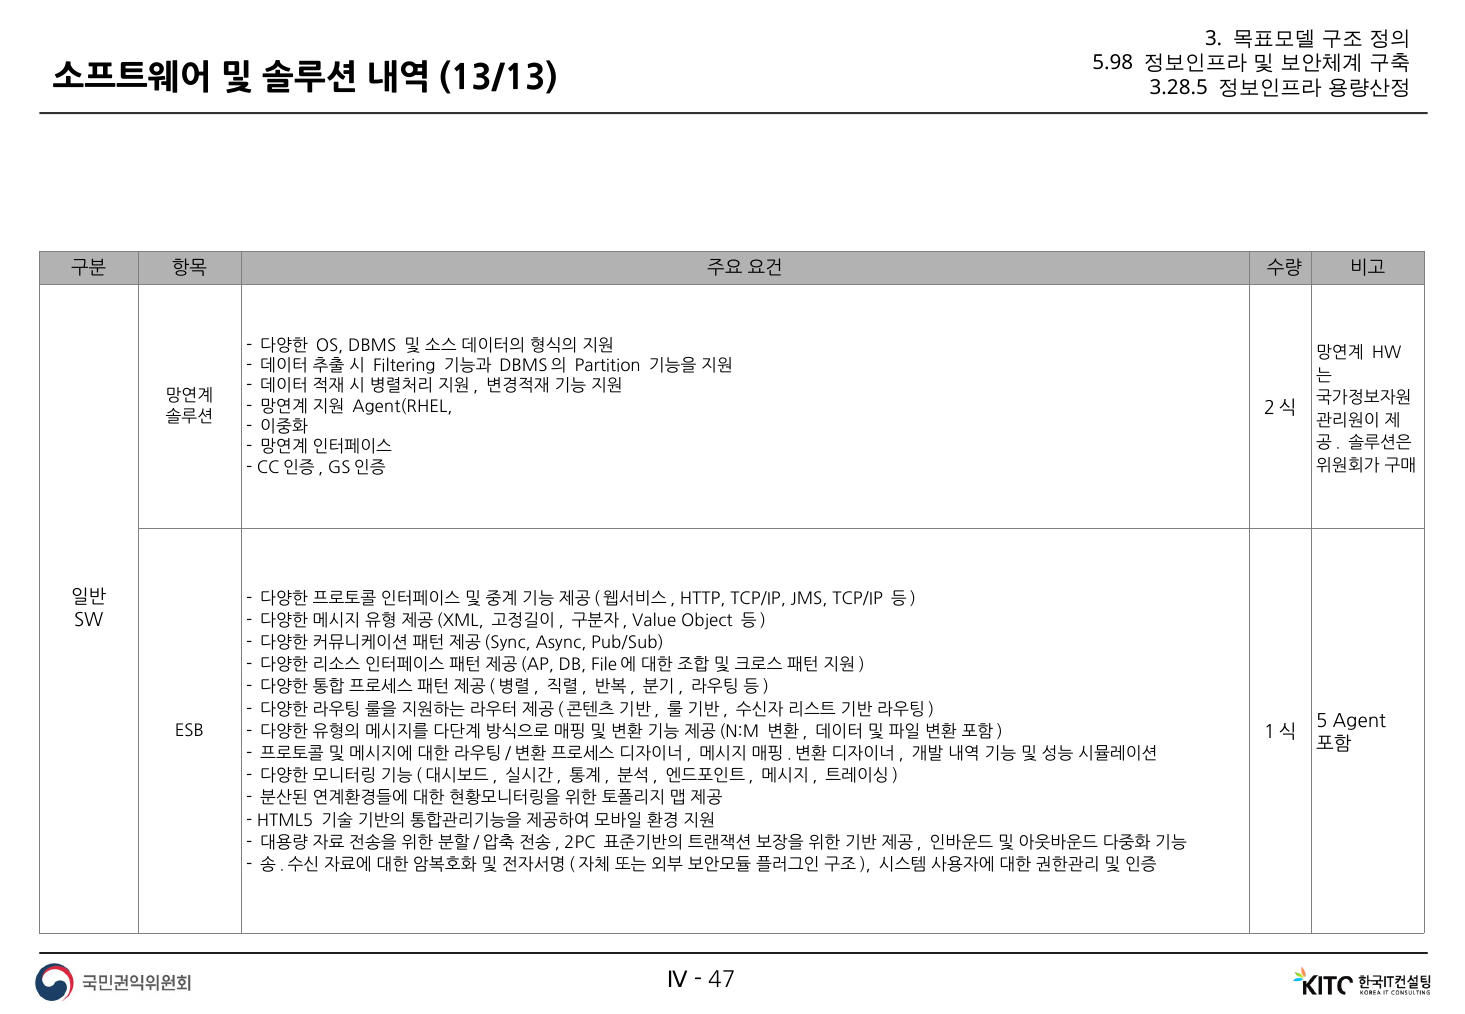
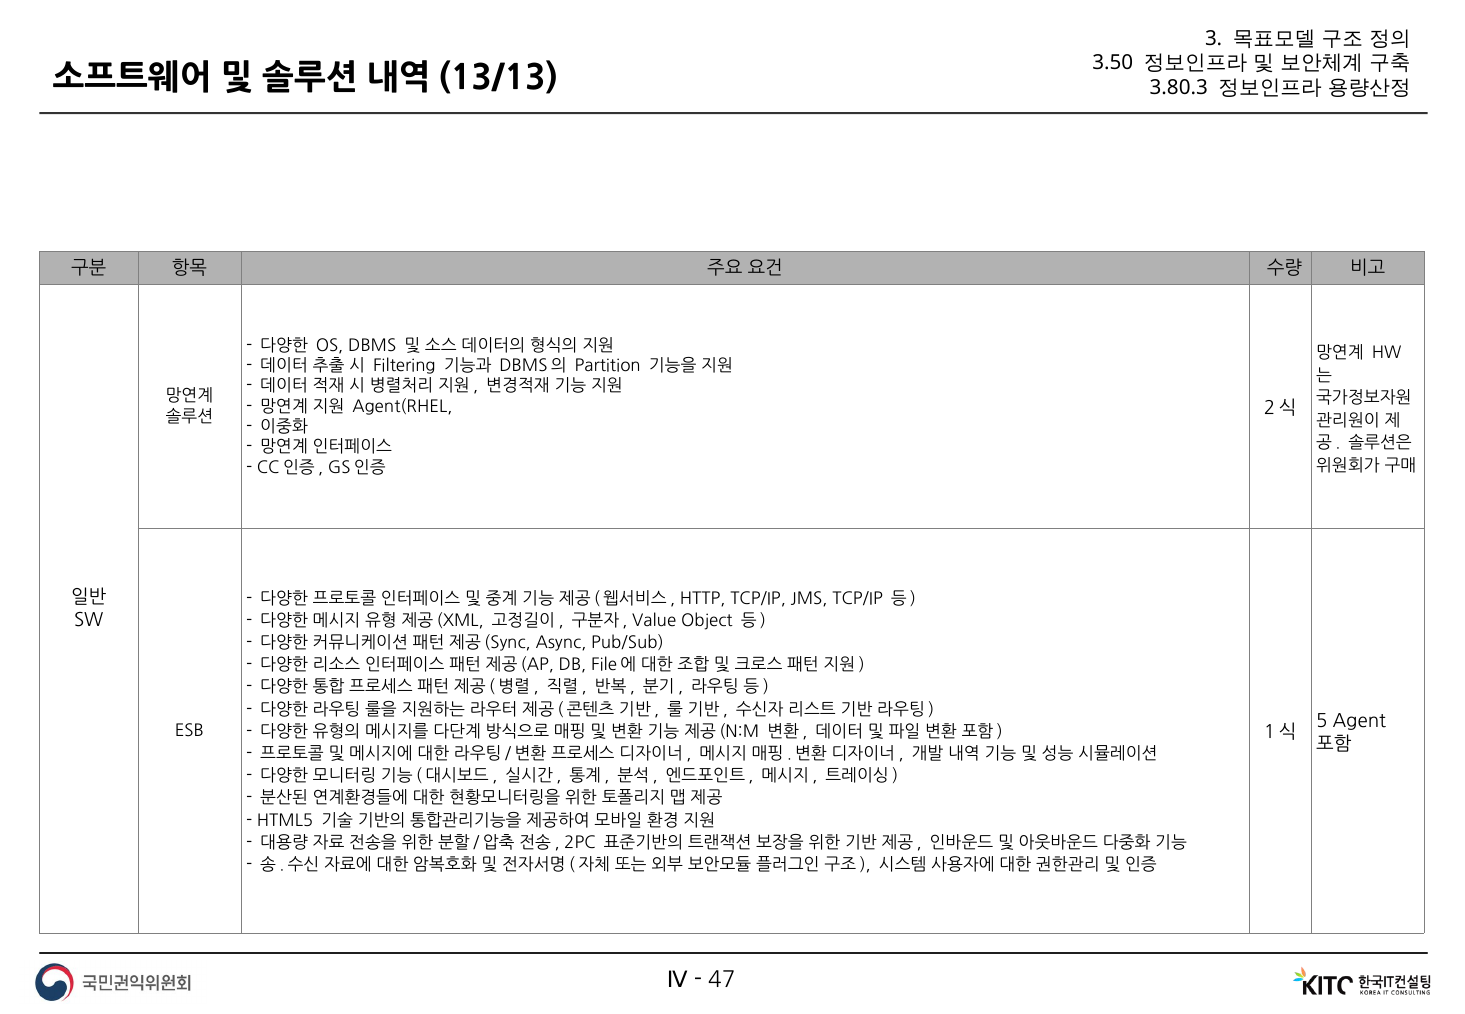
5.98: 5.98 -> 3.50
3.28.5: 3.28.5 -> 3.80.3
